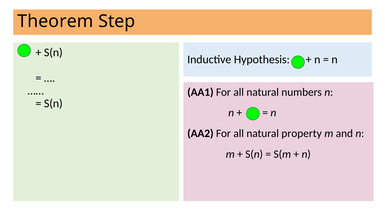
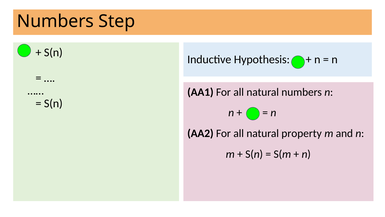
Theorem at (55, 21): Theorem -> Numbers
